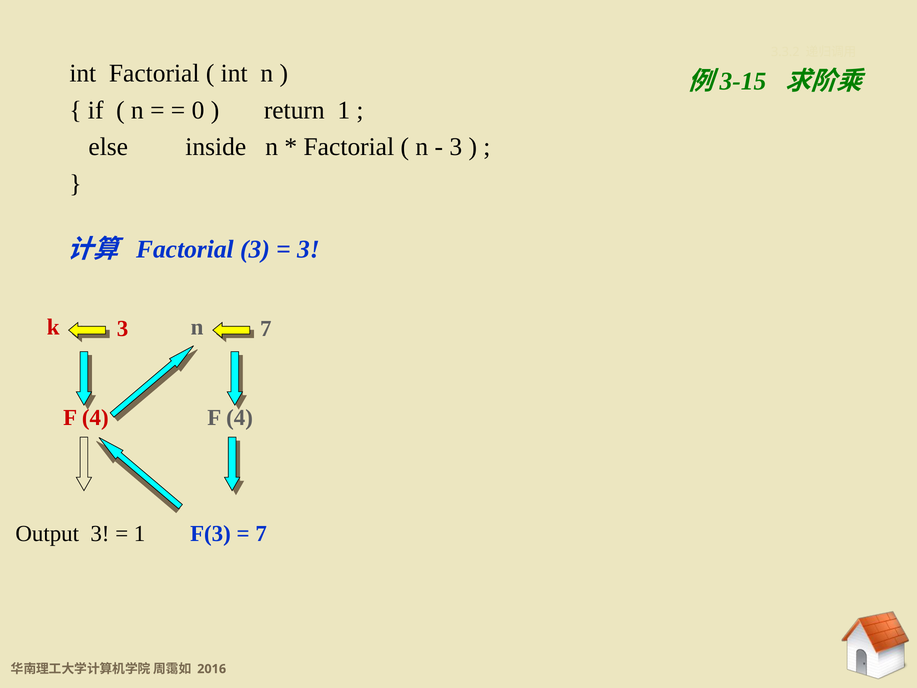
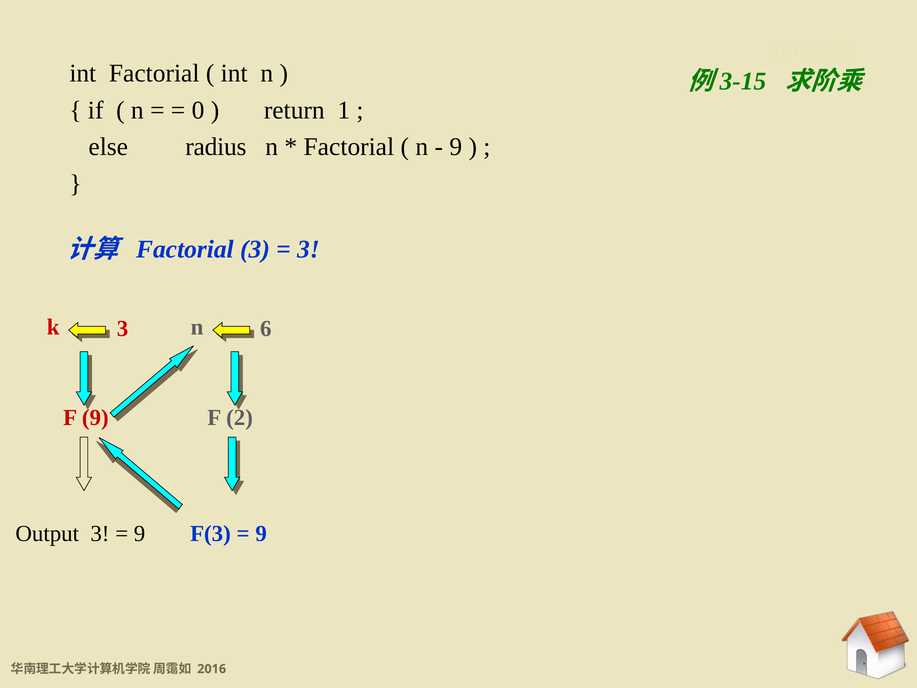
inside: inside -> radius
3 at (456, 147): 3 -> 9
n 7: 7 -> 6
4 at (95, 417): 4 -> 9
4 at (240, 417): 4 -> 2
1 at (140, 533): 1 -> 9
7 at (261, 533): 7 -> 9
